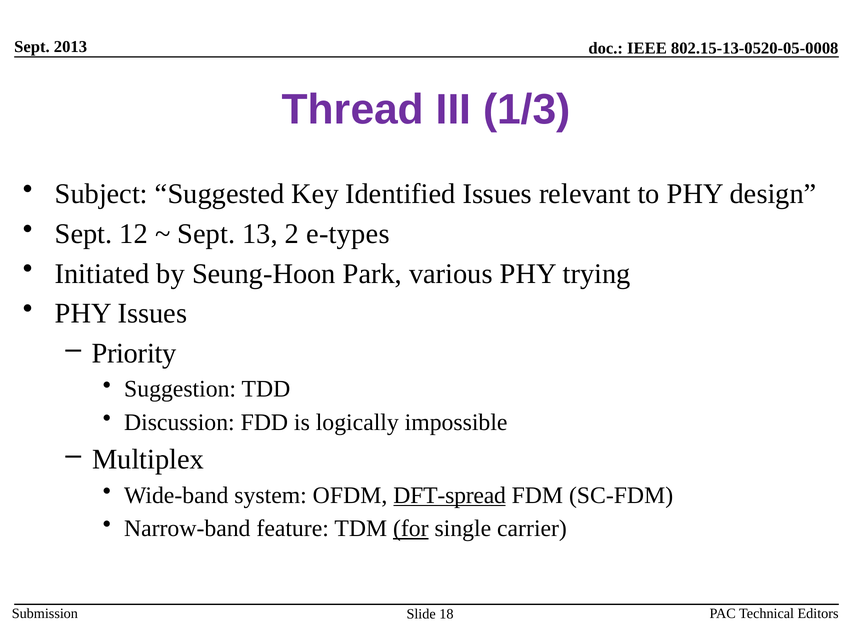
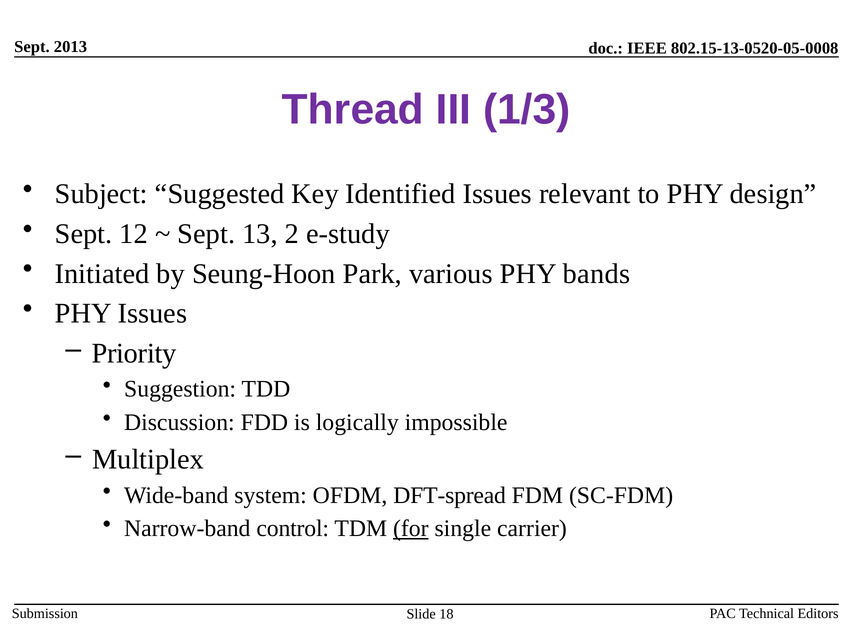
e-types: e-types -> e-study
trying: trying -> bands
DFT-spread underline: present -> none
feature: feature -> control
